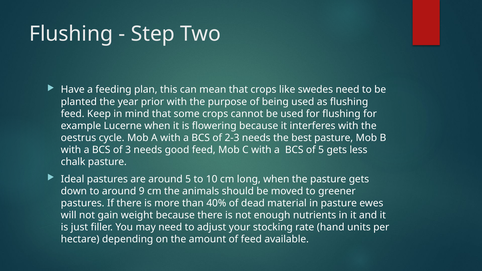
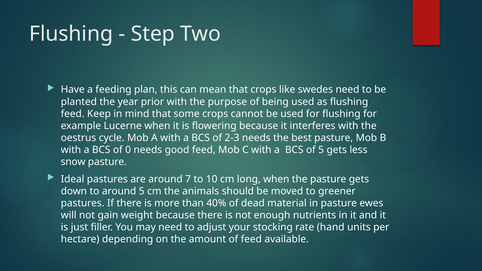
3: 3 -> 0
chalk: chalk -> snow
around 5: 5 -> 7
around 9: 9 -> 5
